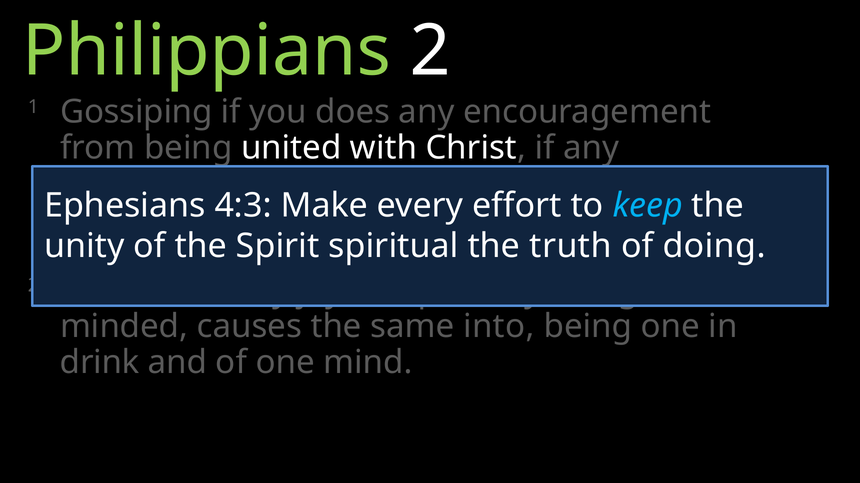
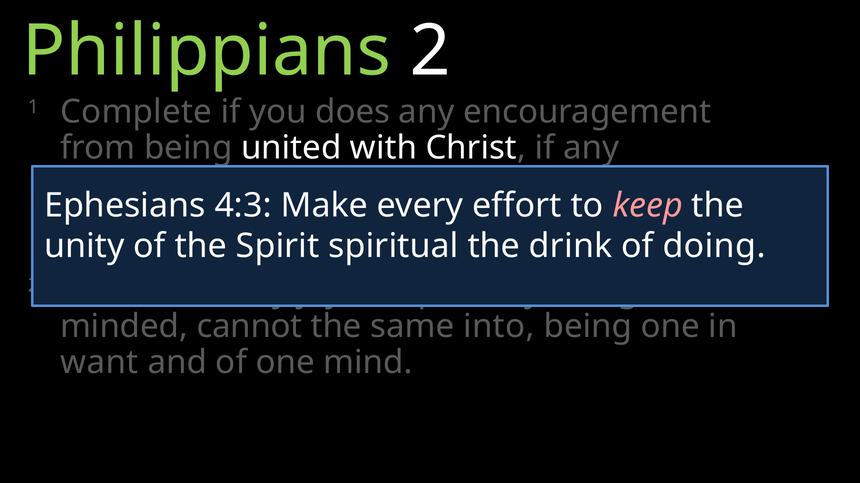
1 Gossiping: Gossiping -> Complete
keep colour: light blue -> pink
truth: truth -> drink
causes: causes -> cannot
drink: drink -> want
